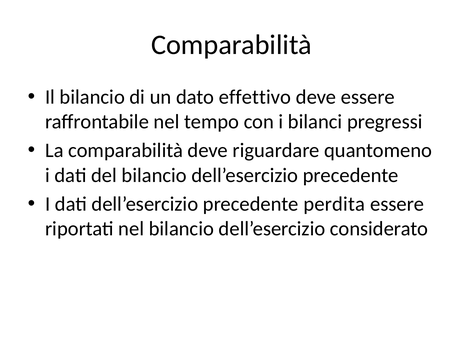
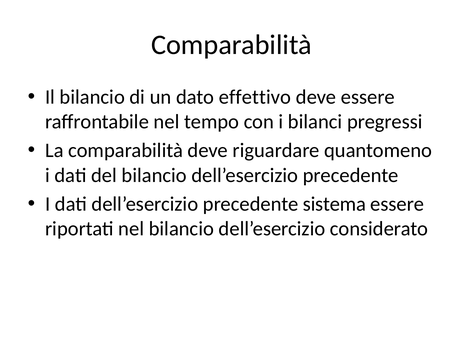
perdita: perdita -> sistema
